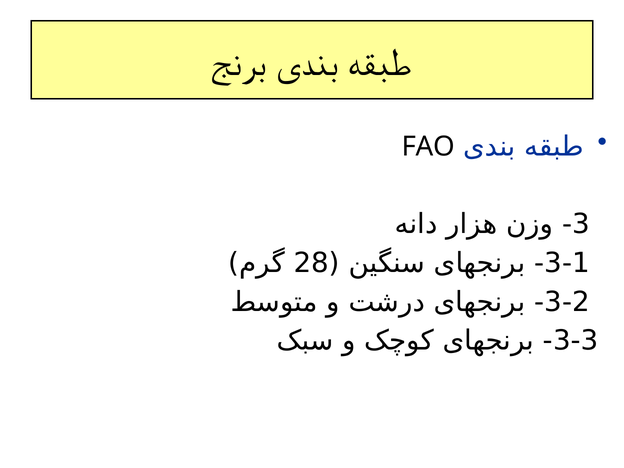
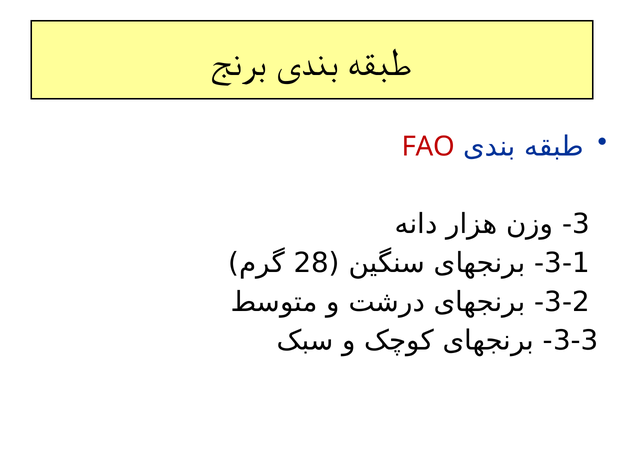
FAO colour: black -> red
